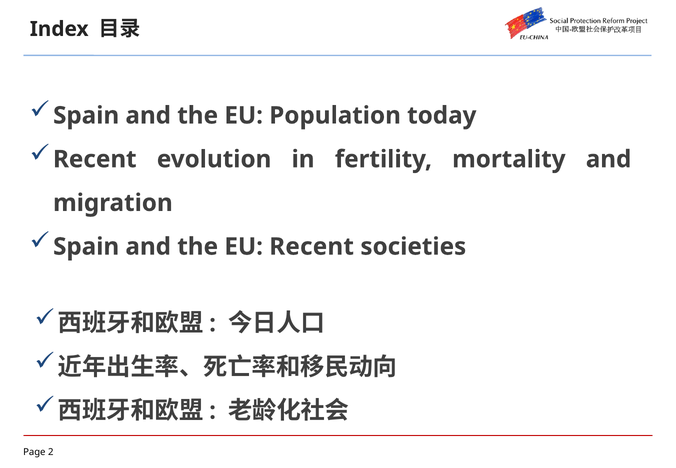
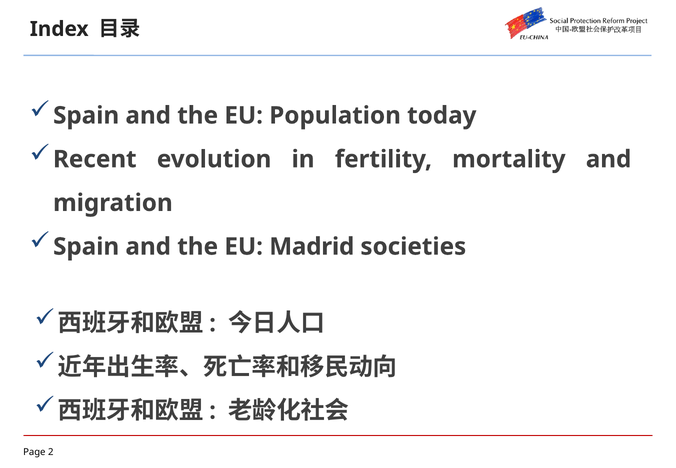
EU Recent: Recent -> Madrid
